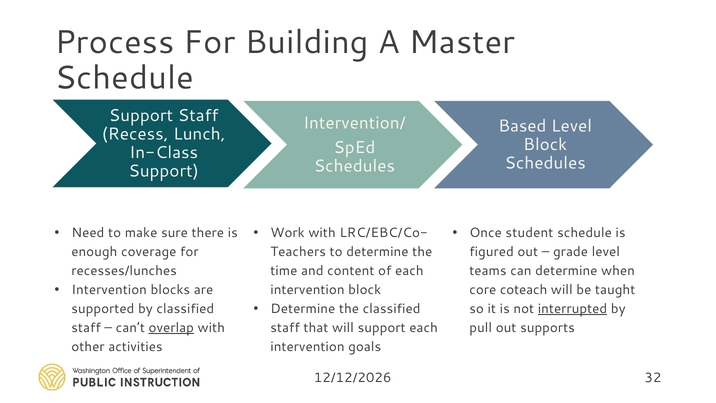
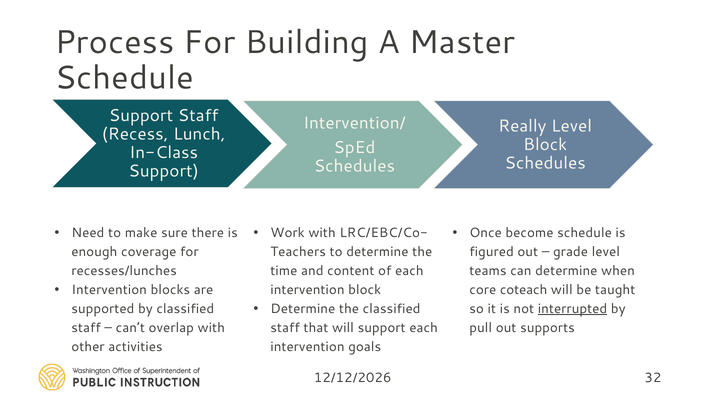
Based: Based -> Really
student: student -> become
overlap underline: present -> none
